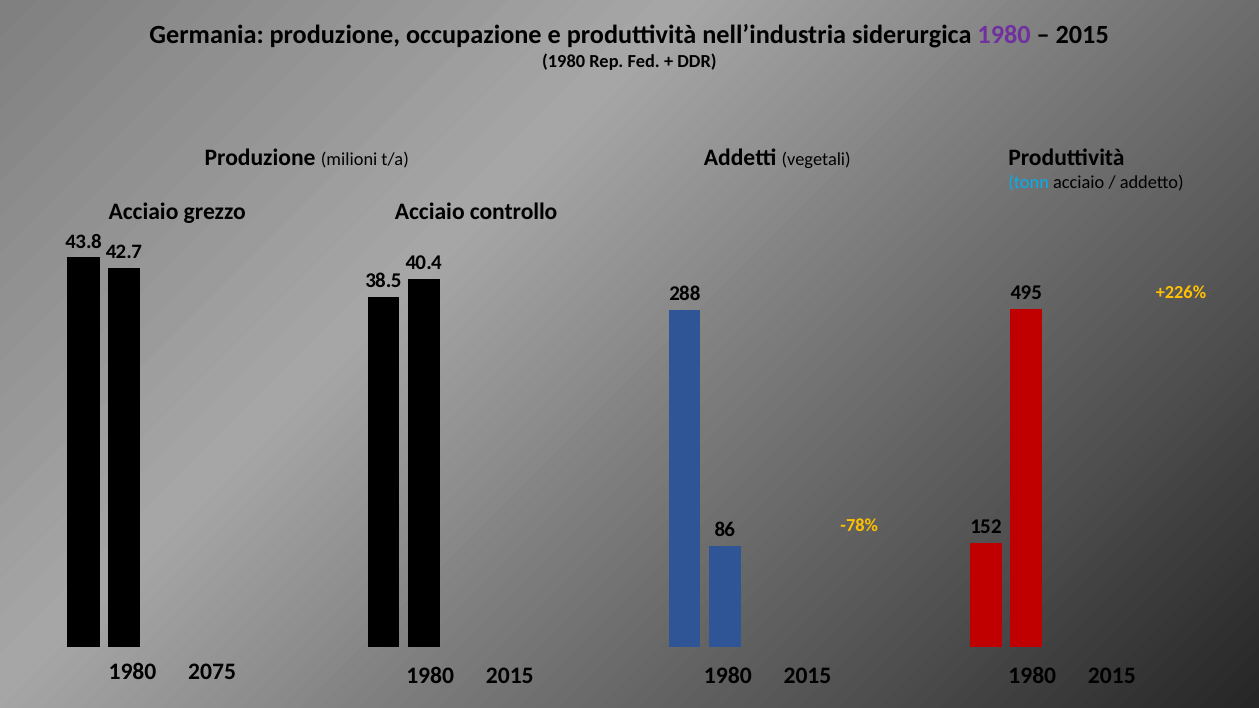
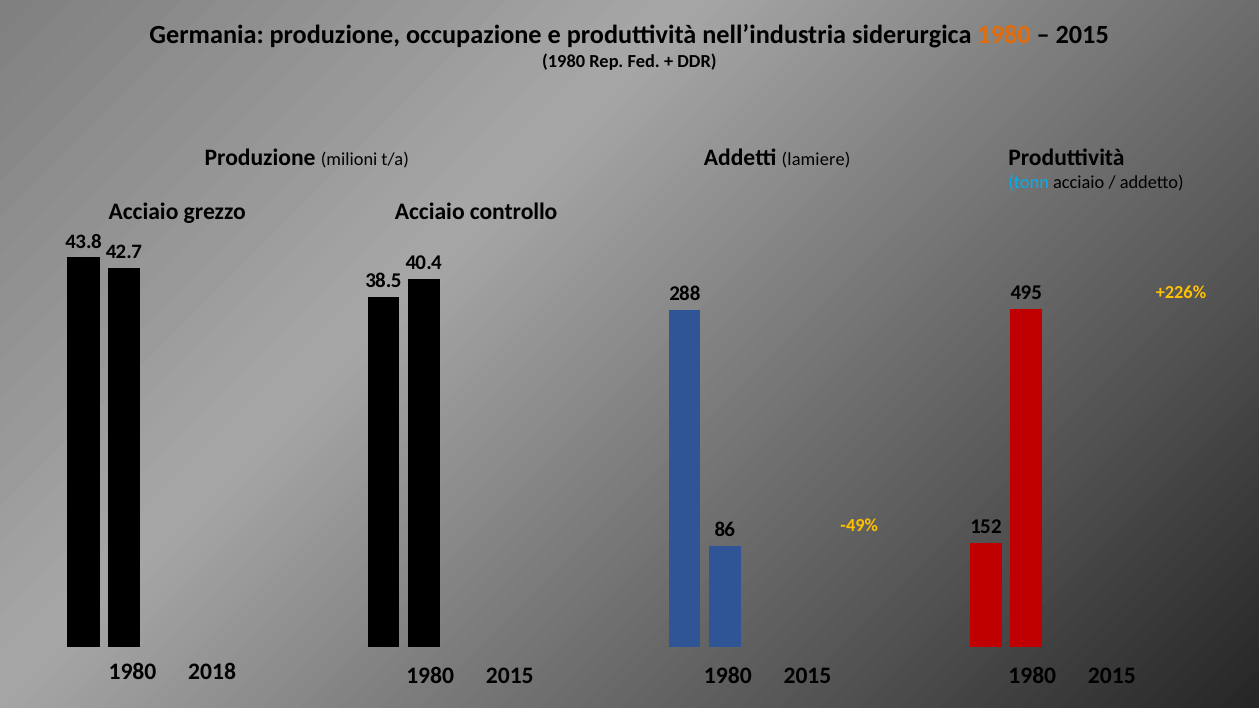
1980 at (1004, 35) colour: purple -> orange
vegetali: vegetali -> lamiere
-78%: -78% -> -49%
2075: 2075 -> 2018
